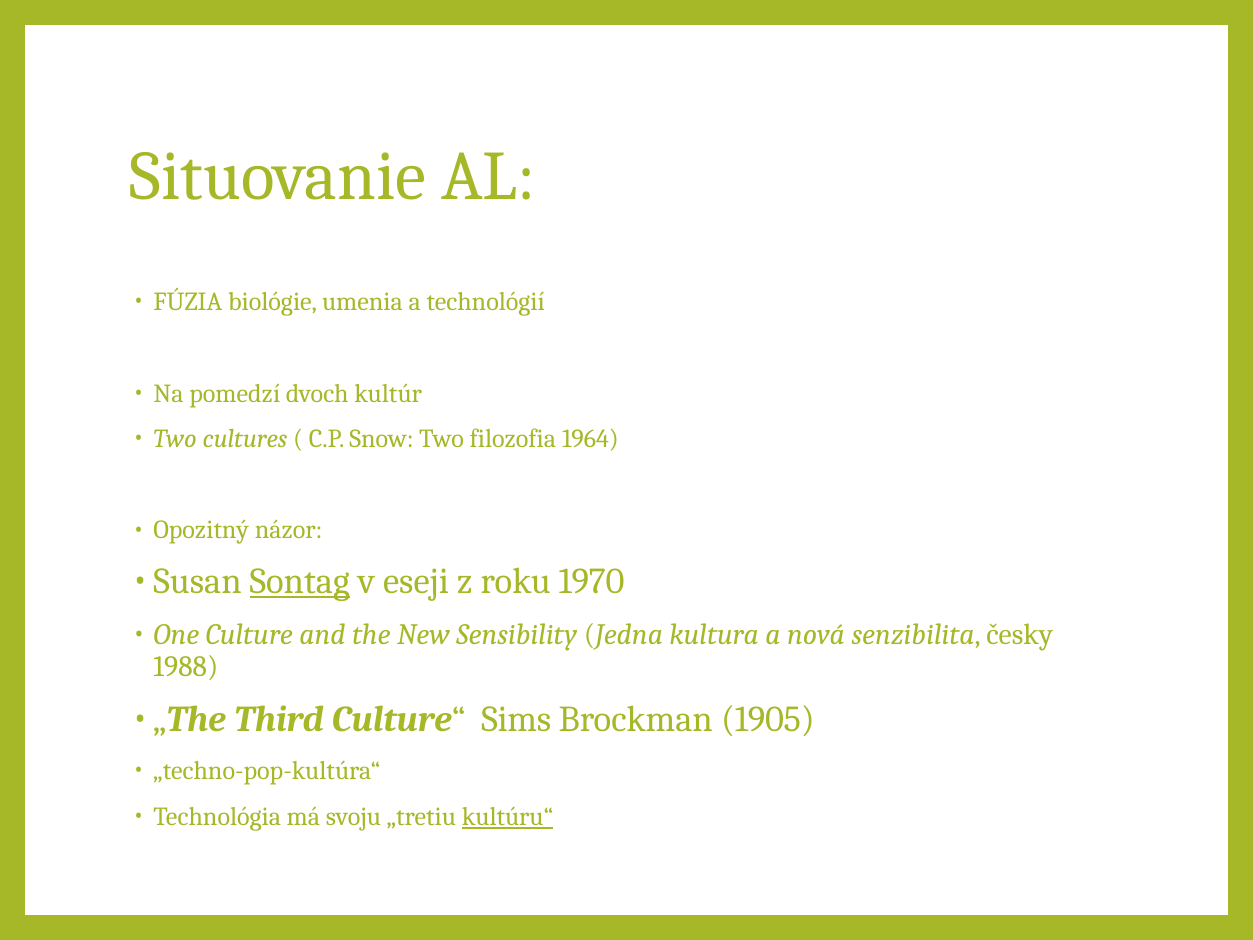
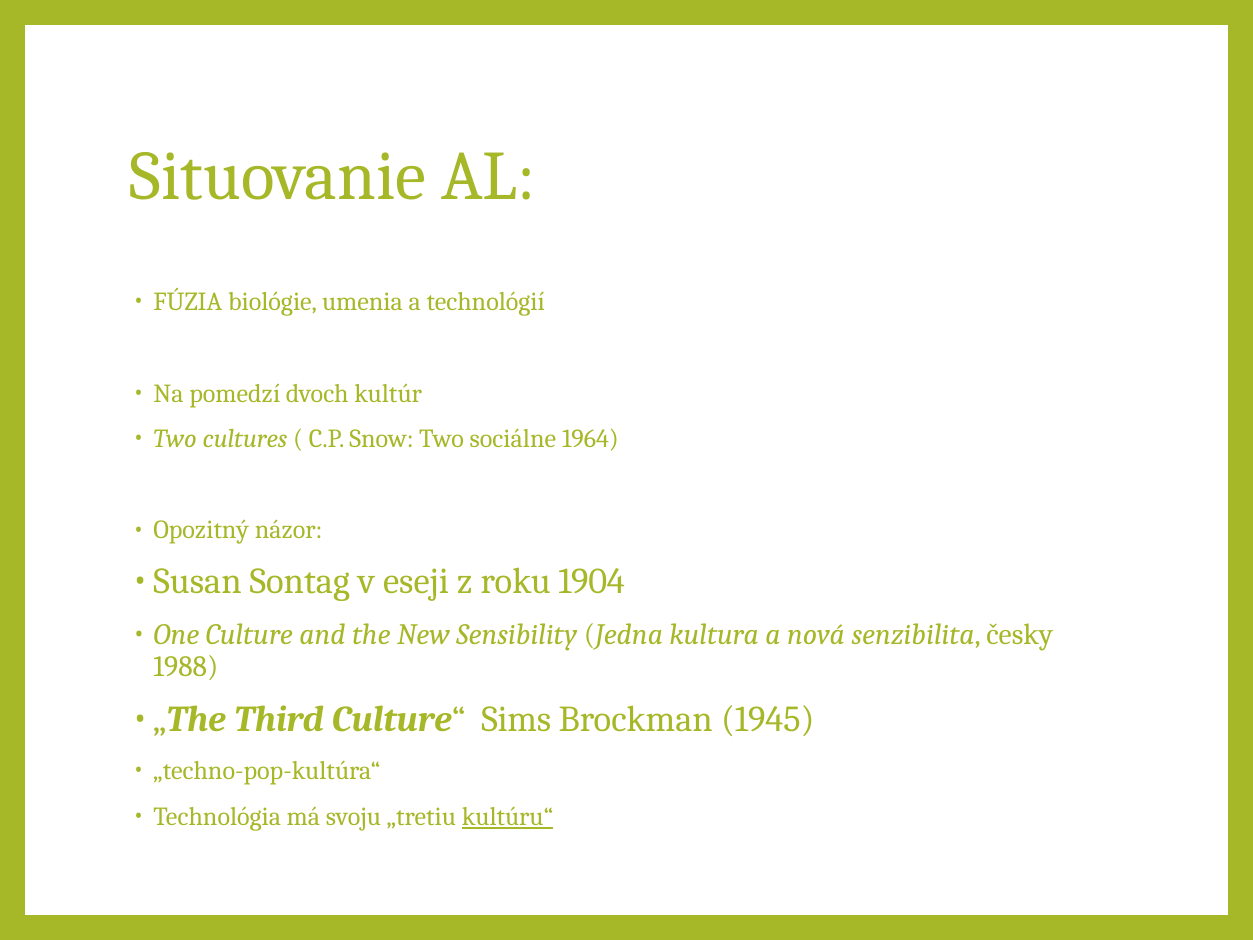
filozofia: filozofia -> sociálne
Sontag underline: present -> none
1970: 1970 -> 1904
1905: 1905 -> 1945
